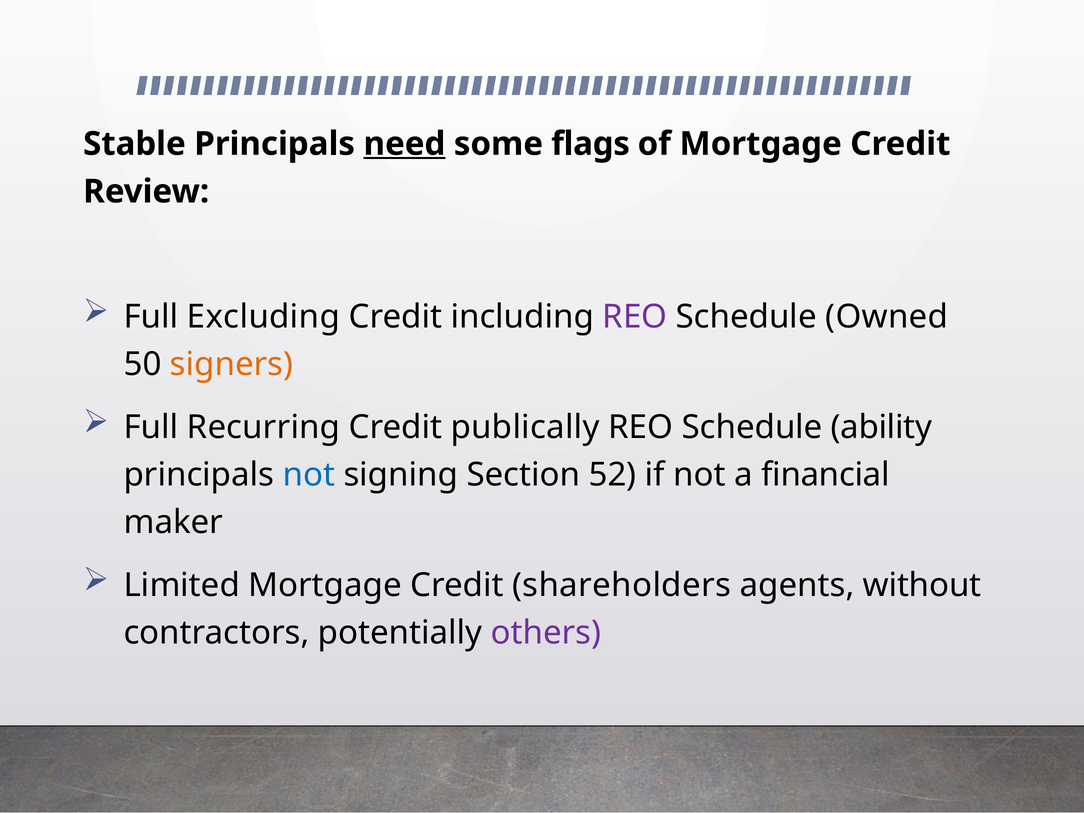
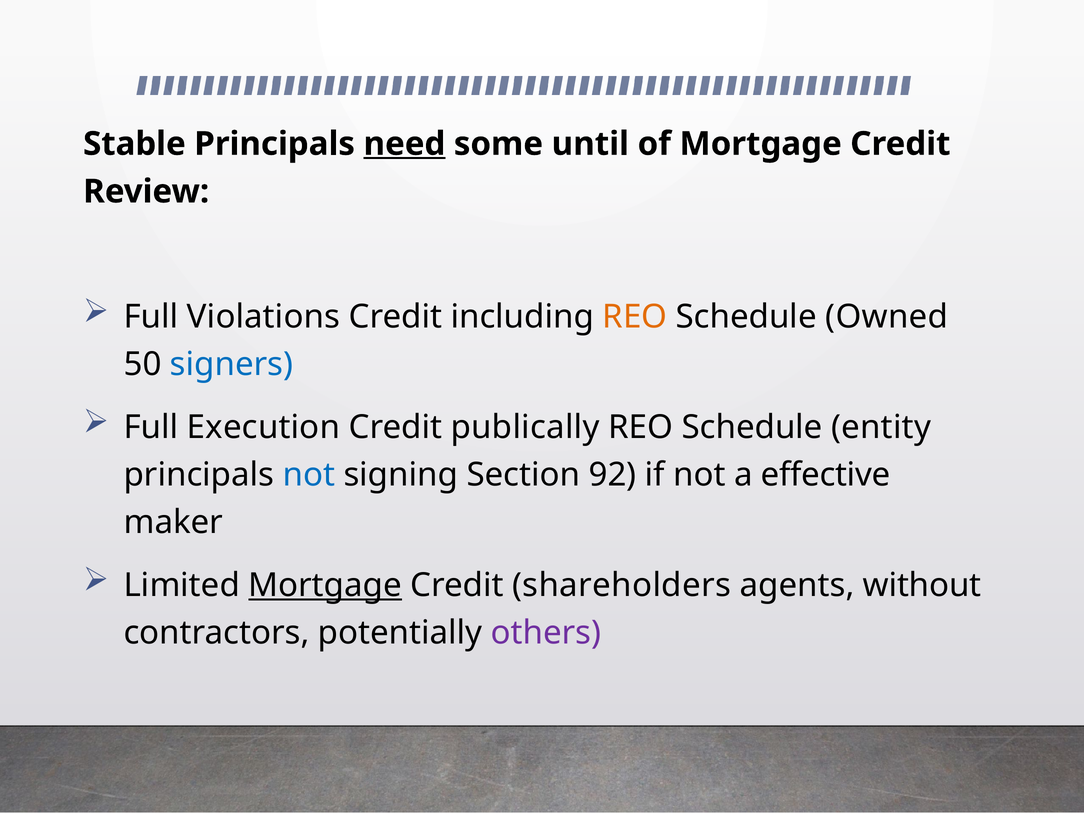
flags: flags -> until
Excluding: Excluding -> Violations
REO at (635, 317) colour: purple -> orange
signers colour: orange -> blue
Recurring: Recurring -> Execution
ability: ability -> entity
52: 52 -> 92
financial: financial -> effective
Mortgage at (325, 585) underline: none -> present
